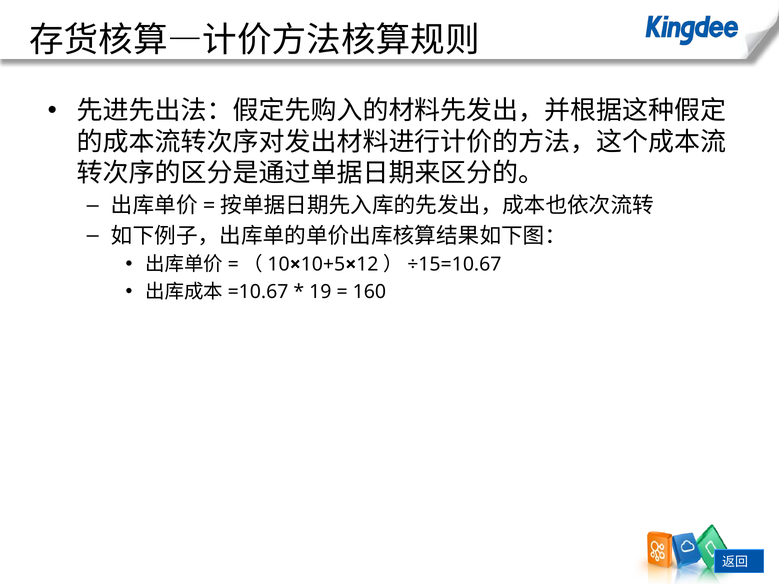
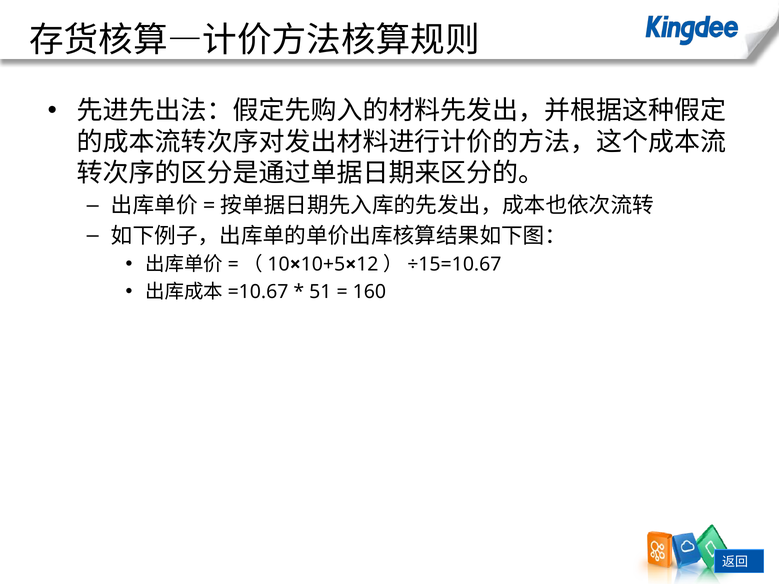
19: 19 -> 51
